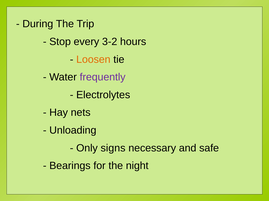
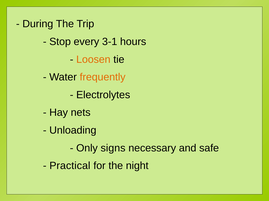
3-2: 3-2 -> 3-1
frequently colour: purple -> orange
Bearings: Bearings -> Practical
